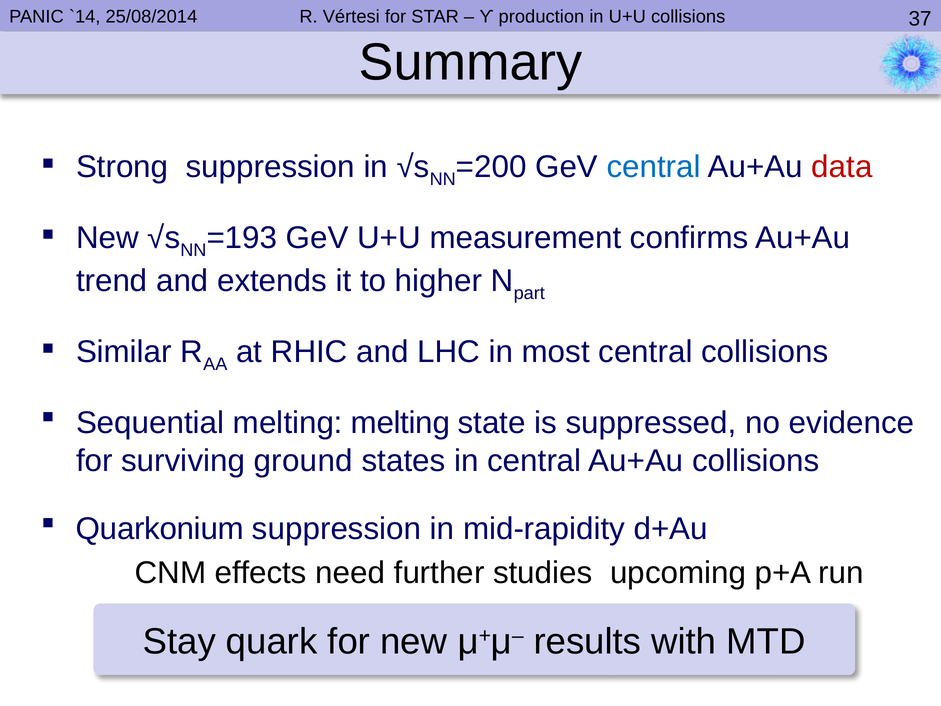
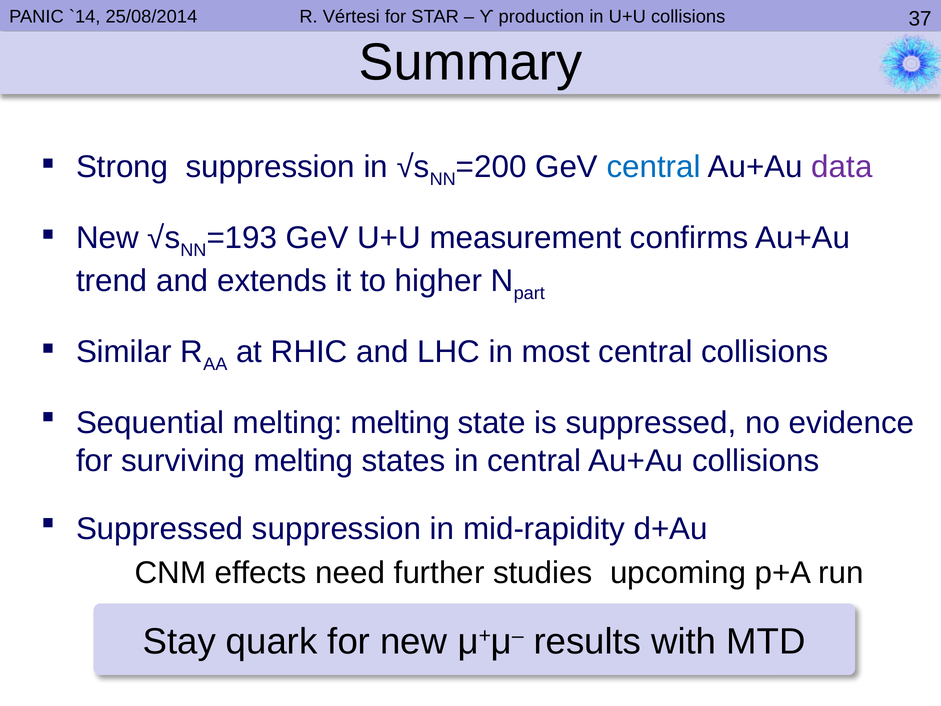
data colour: red -> purple
surviving ground: ground -> melting
Quarkonium at (160, 529): Quarkonium -> Suppressed
